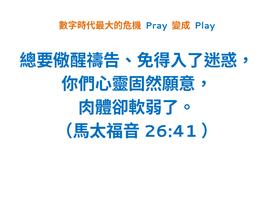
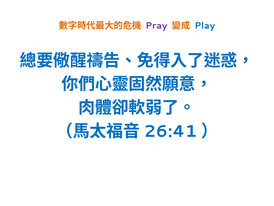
Pray colour: blue -> purple
